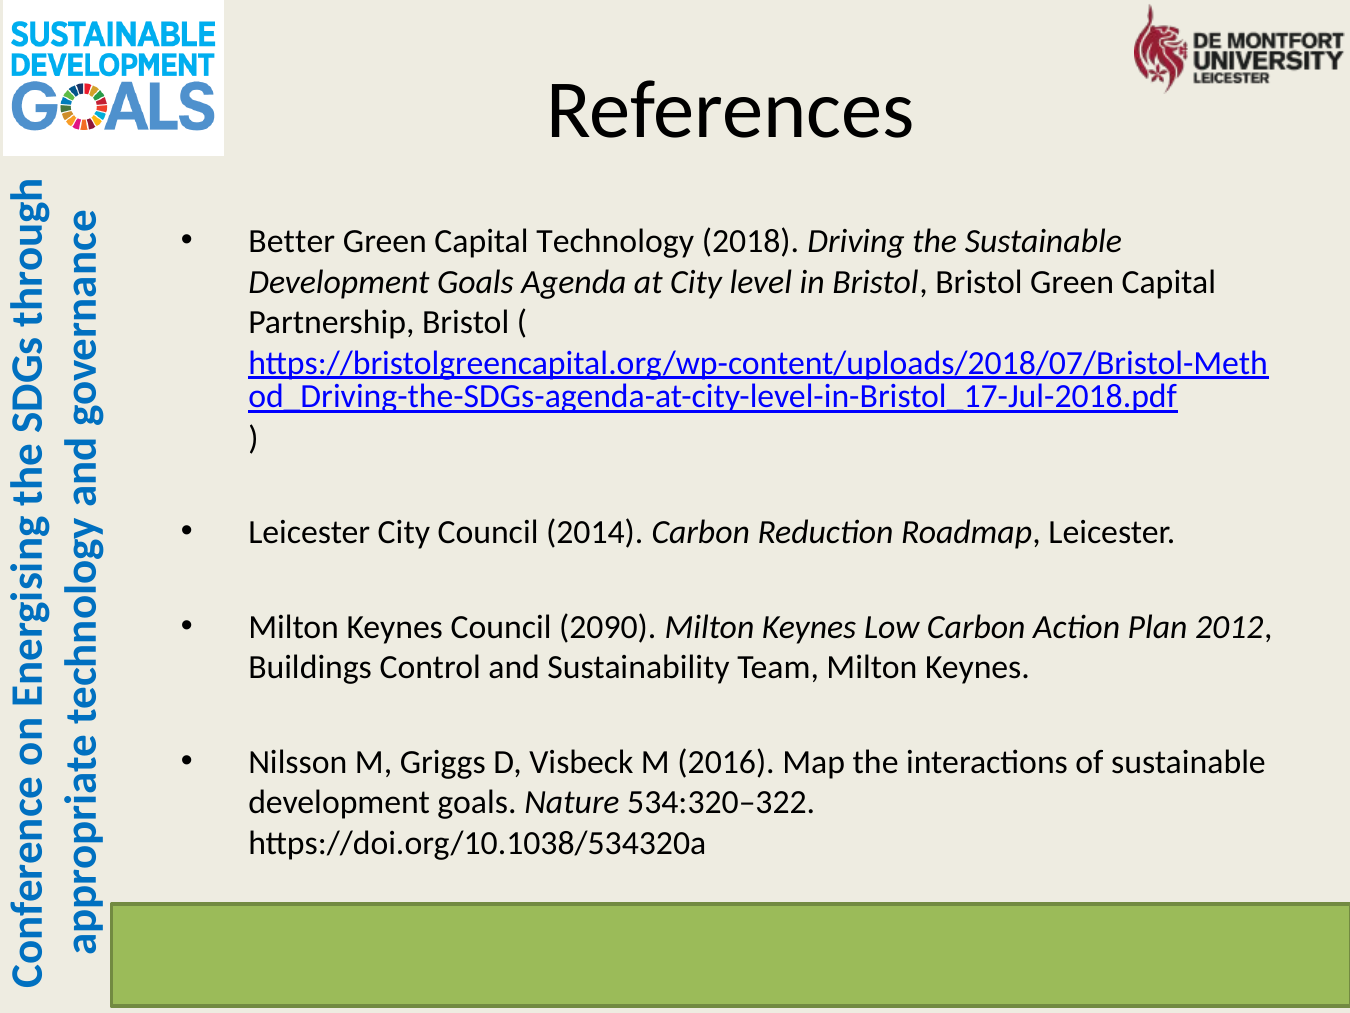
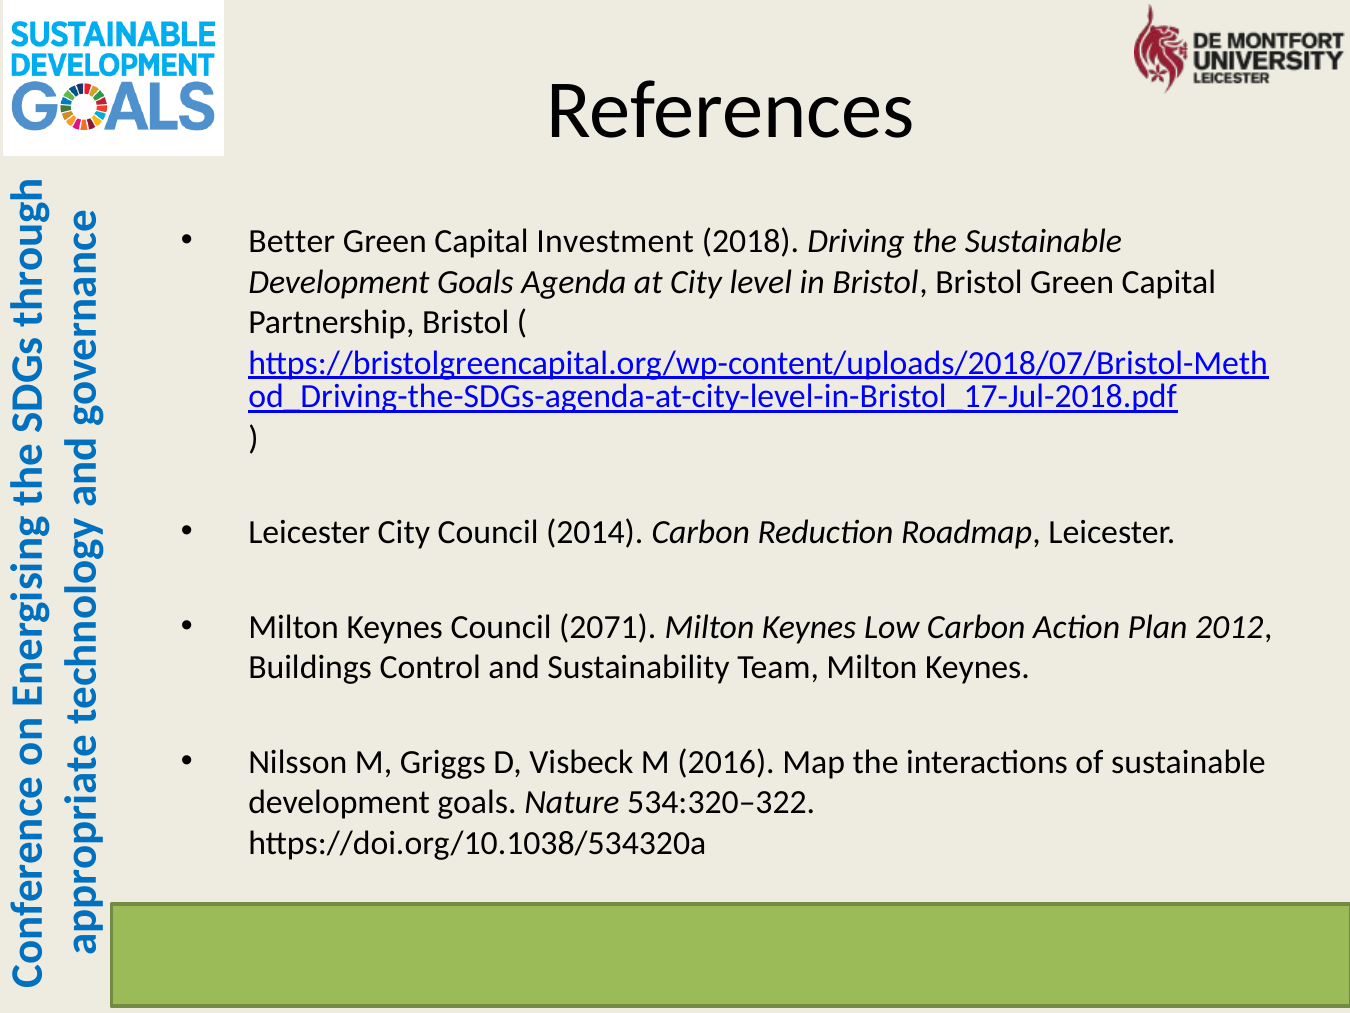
Technology: Technology -> Investment
2090: 2090 -> 2071
